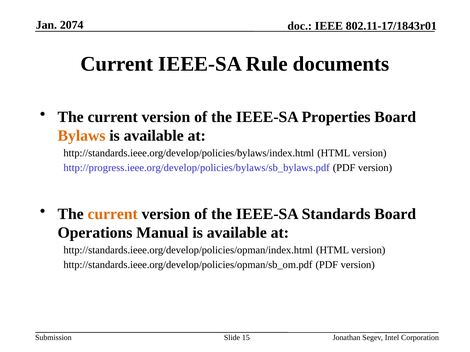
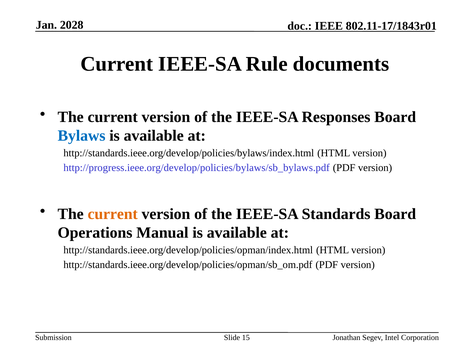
2074: 2074 -> 2028
Properties: Properties -> Responses
Bylaws colour: orange -> blue
